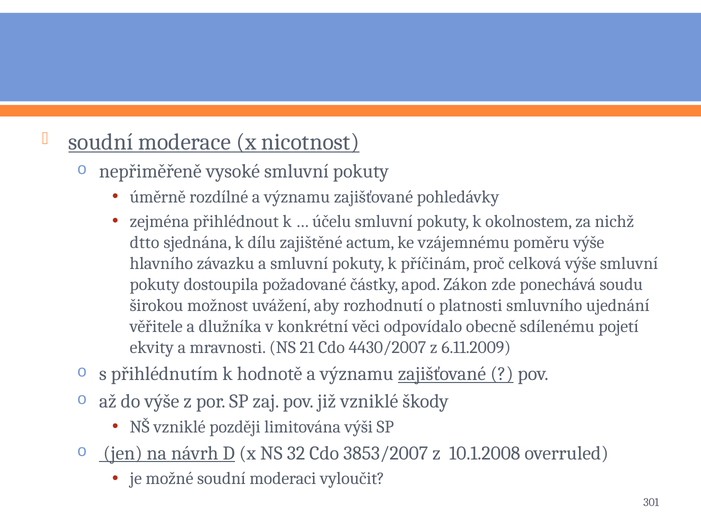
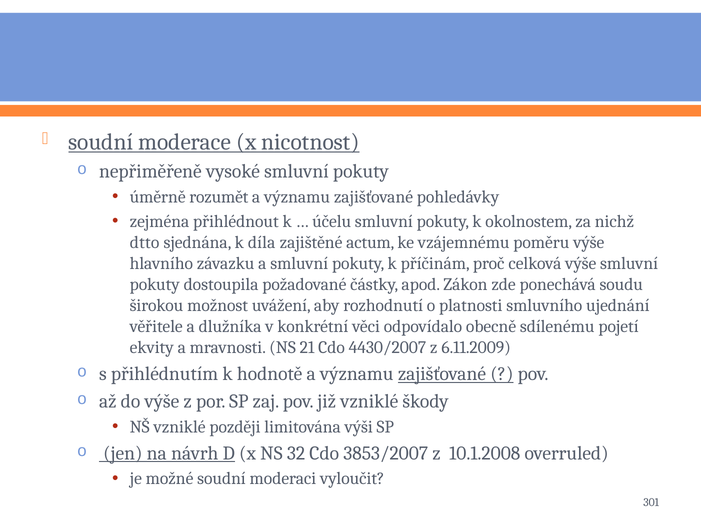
rozdílné: rozdílné -> rozumět
dílu: dílu -> díla
